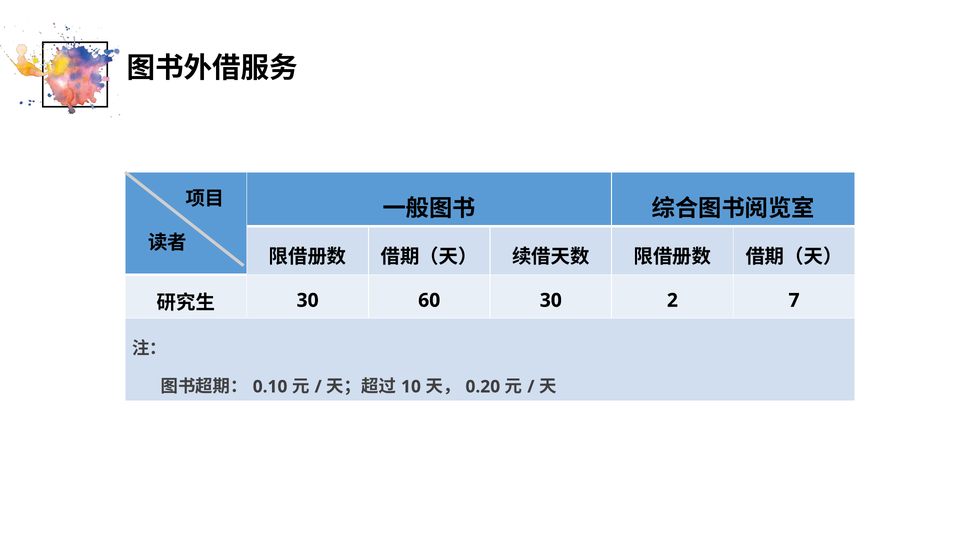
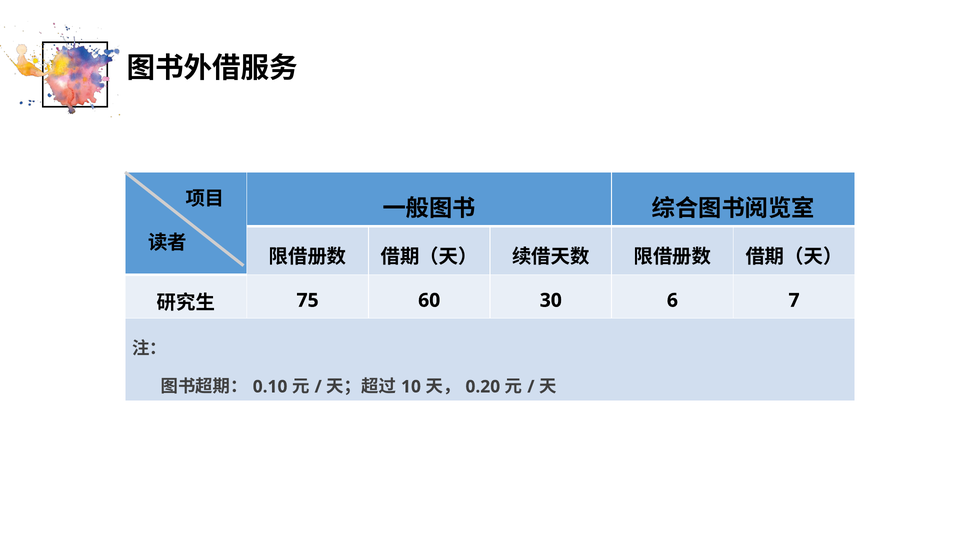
30 at (308, 301): 30 -> 75
2: 2 -> 6
